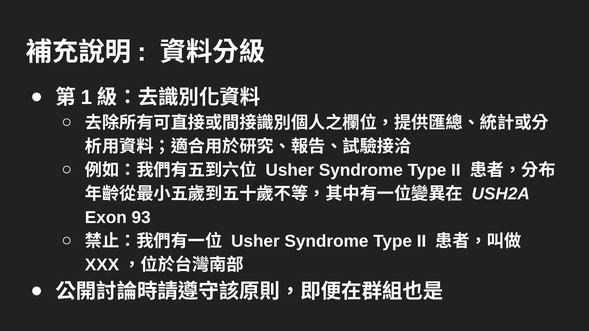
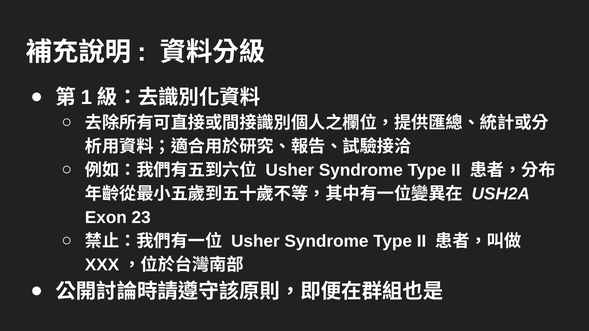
93: 93 -> 23
